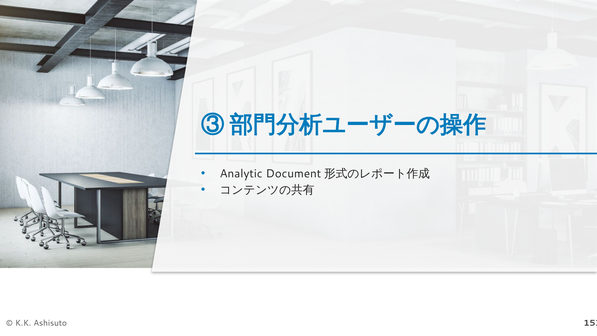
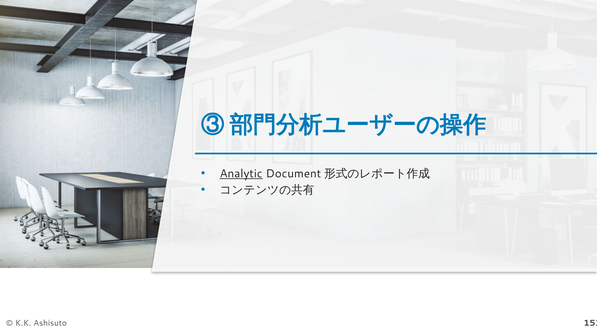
Analytic underline: none -> present
